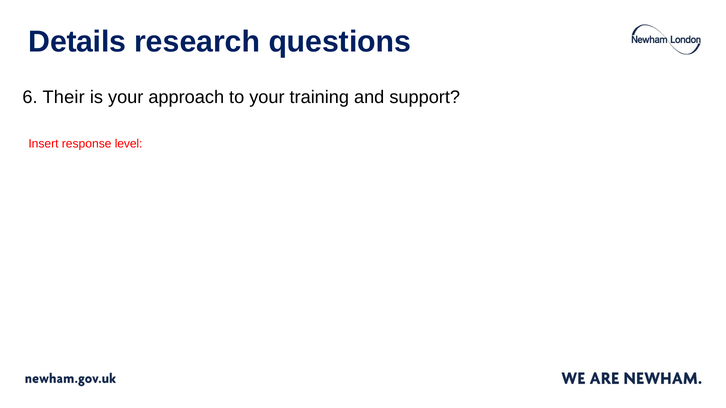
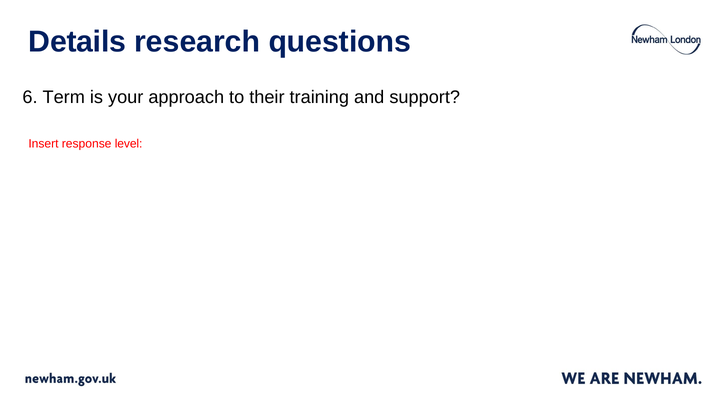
Their: Their -> Term
to your: your -> their
